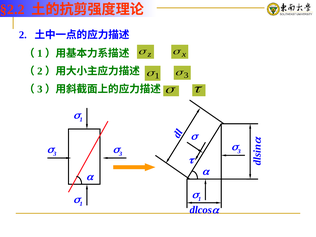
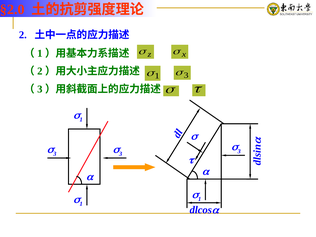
§2.2: §2.2 -> §2.0
